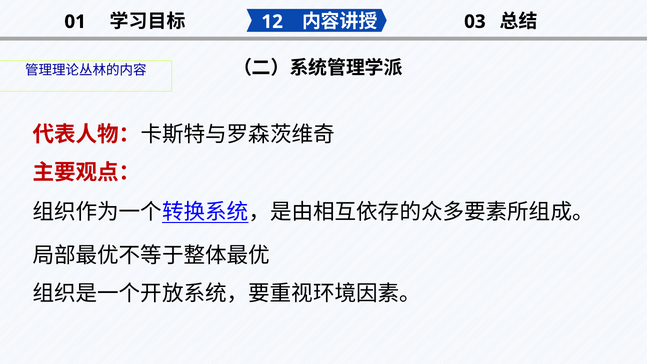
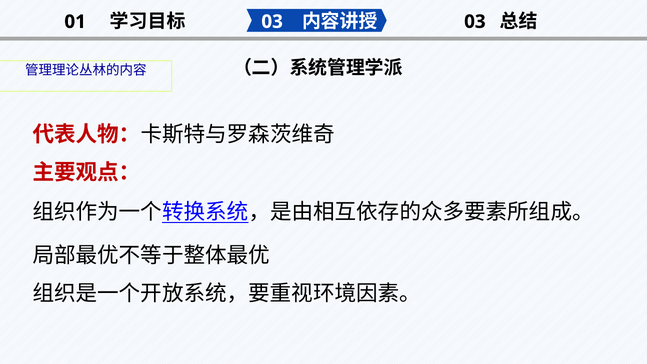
12 at (272, 22): 12 -> 03
